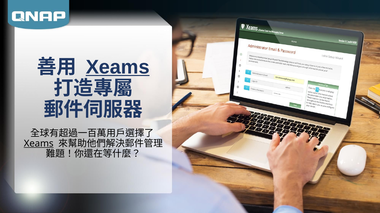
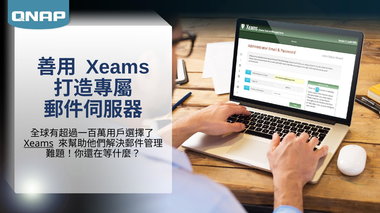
Xeams at (118, 67) underline: present -> none
